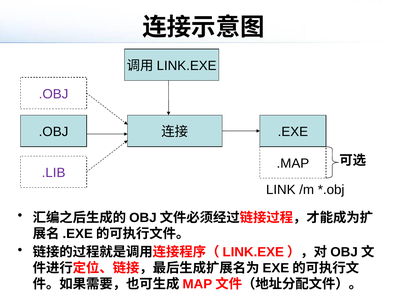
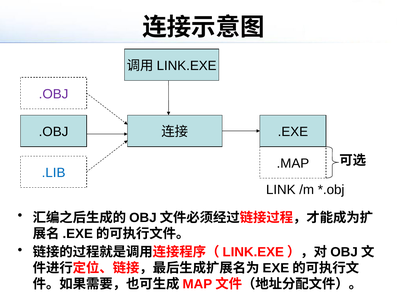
.LIB colour: purple -> blue
